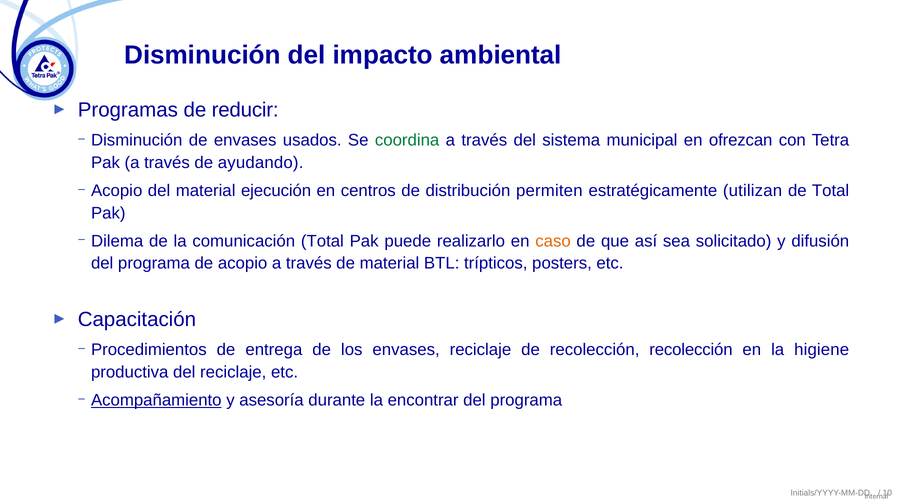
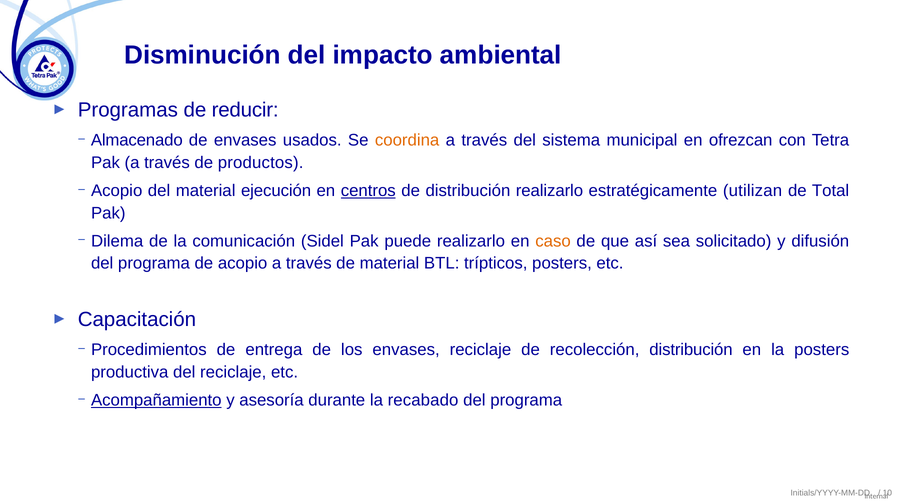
Disminución at (137, 140): Disminución -> Almacenado
coordina colour: green -> orange
ayudando: ayudando -> productos
centros underline: none -> present
distribución permiten: permiten -> realizarlo
comunicación Total: Total -> Sidel
recolección recolección: recolección -> distribución
la higiene: higiene -> posters
encontrar: encontrar -> recabado
